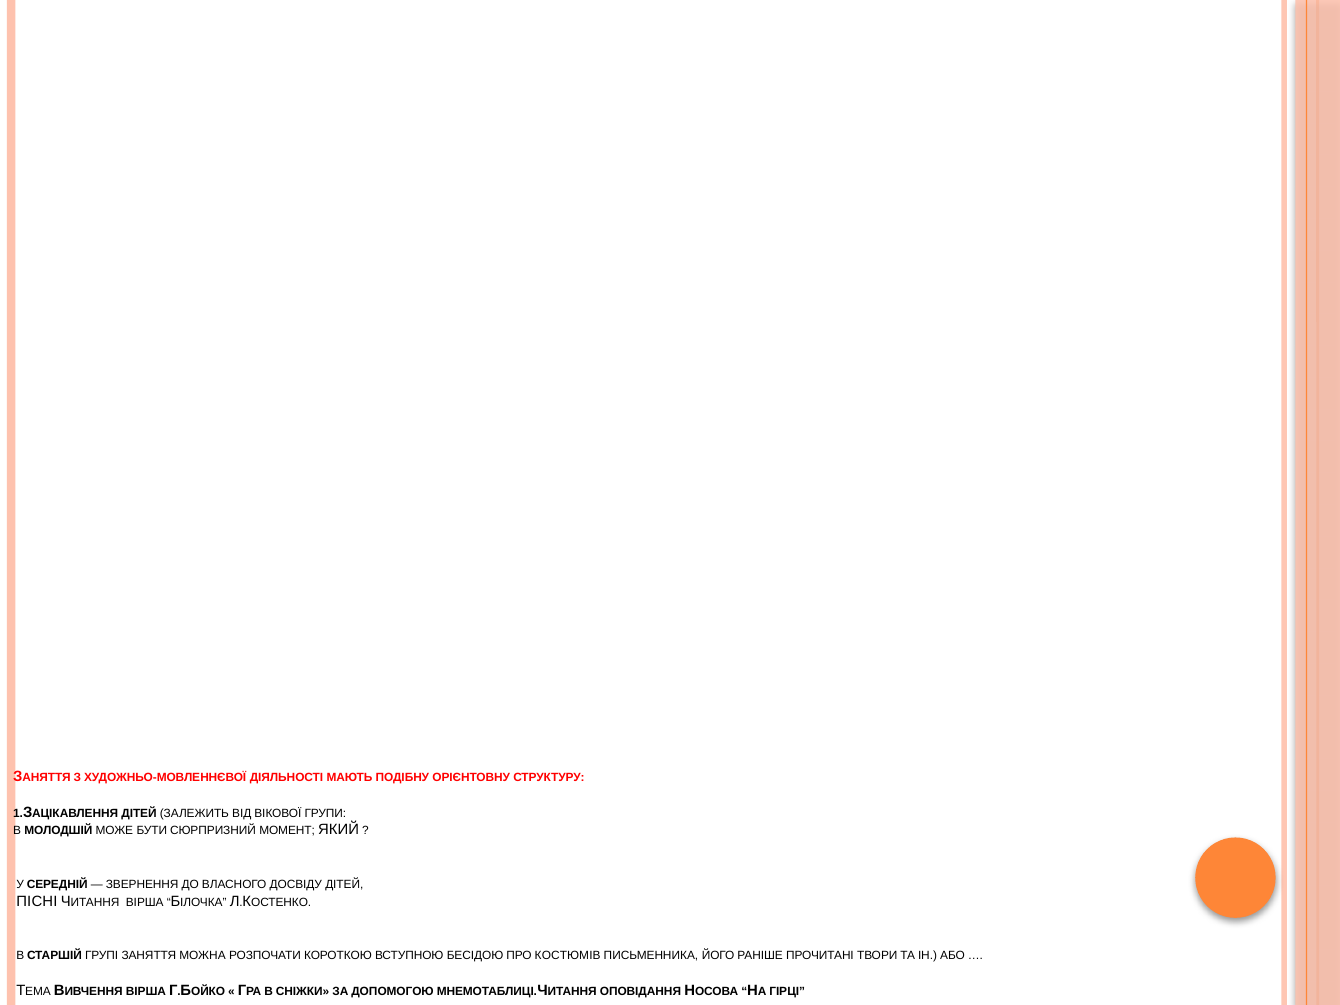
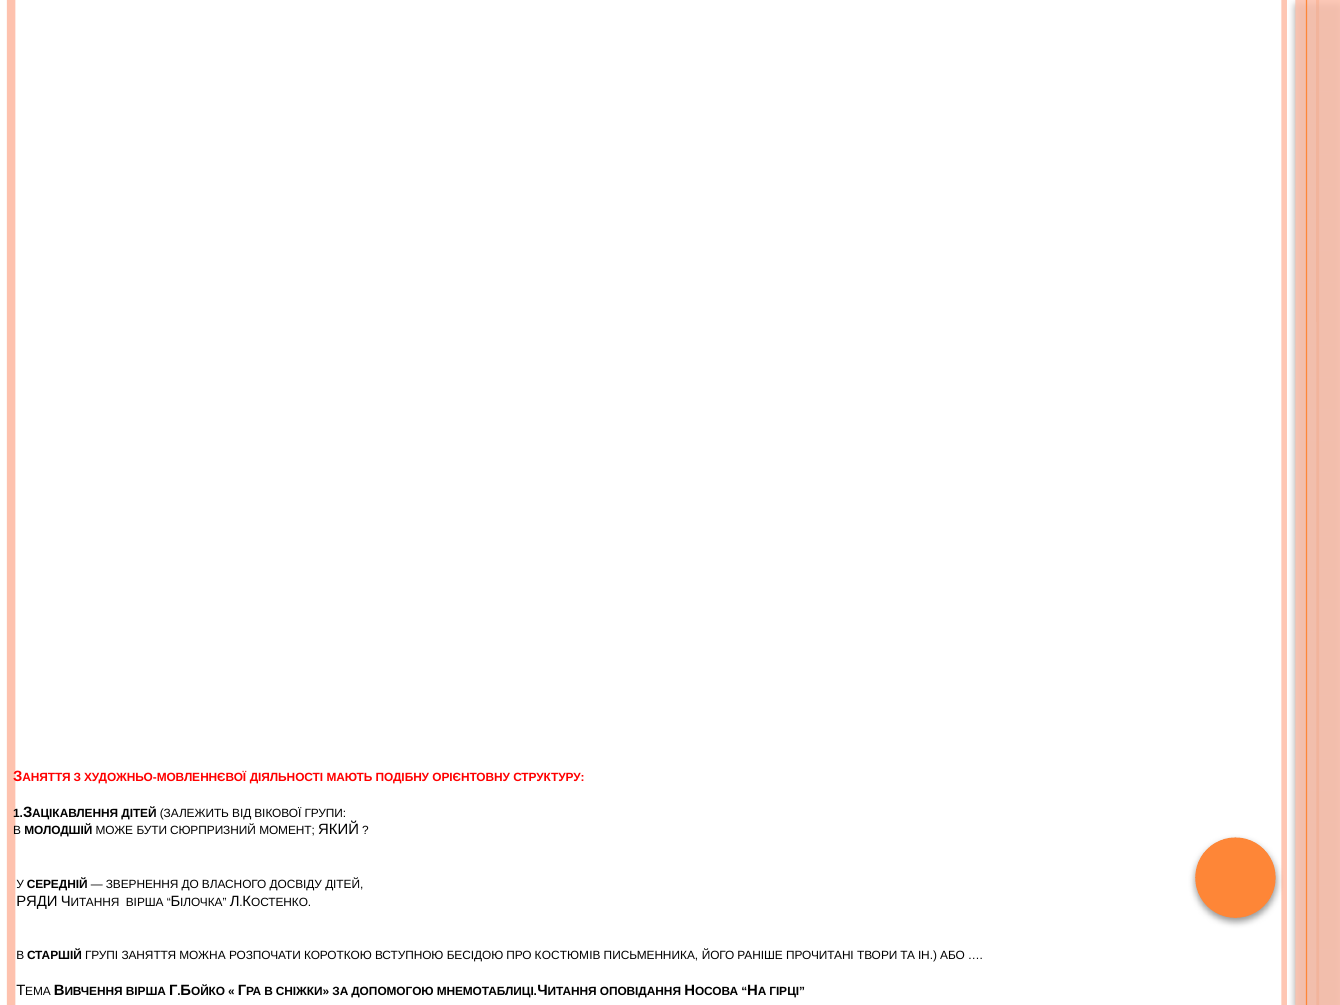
ПІСНІ: ПІСНІ -> РЯДИ
